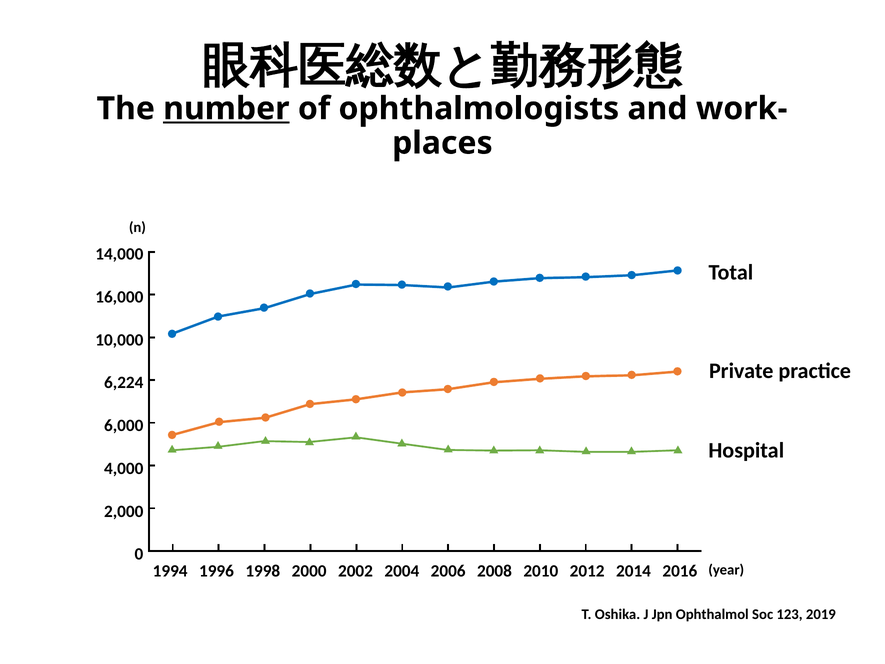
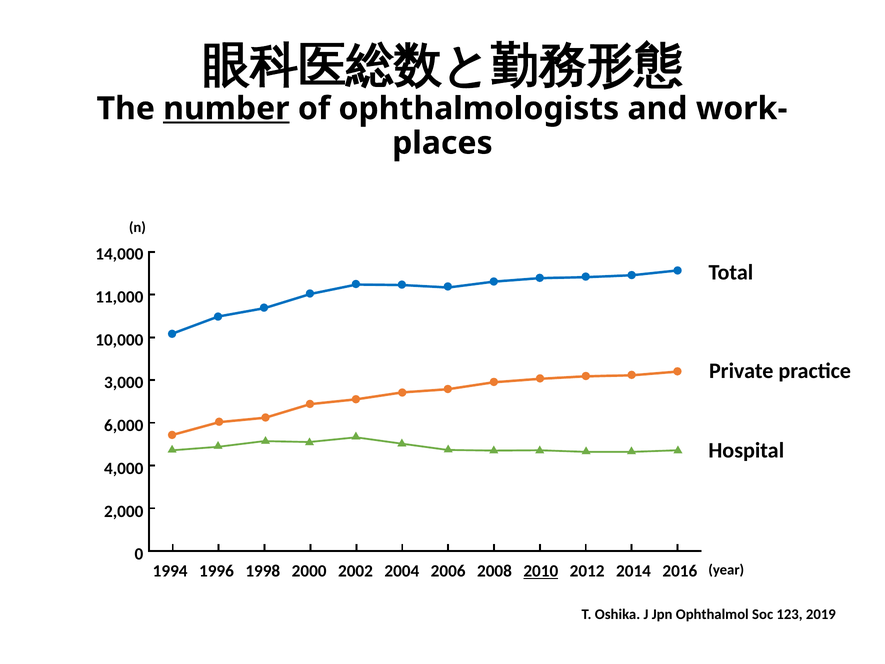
16,000: 16,000 -> 11,000
6,224: 6,224 -> 3,000
2010 underline: none -> present
